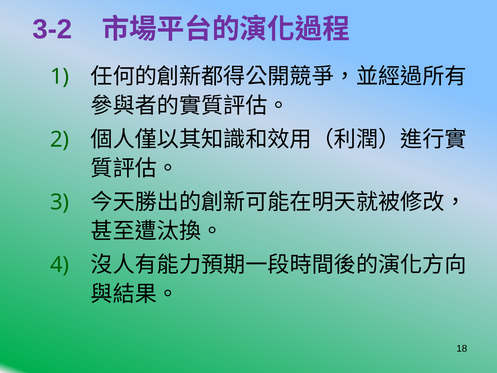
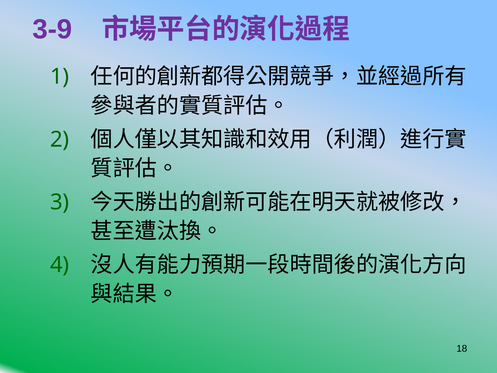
3-2: 3-2 -> 3-9
